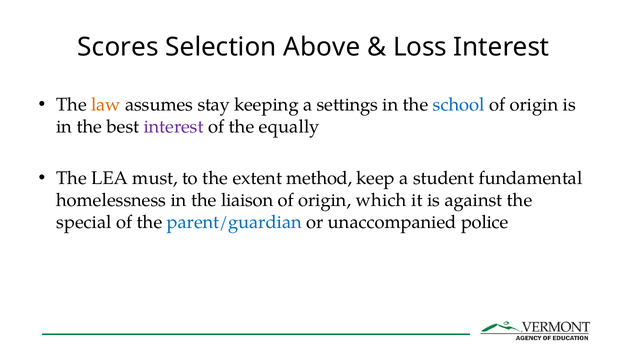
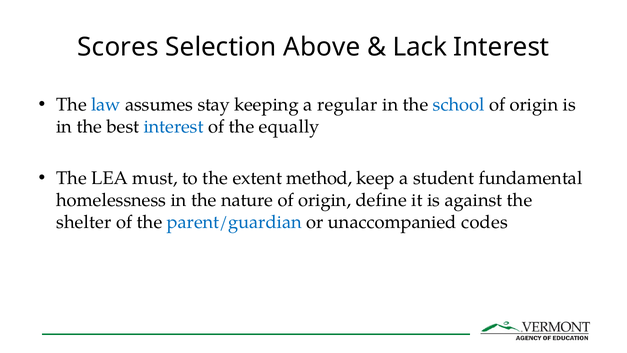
Loss: Loss -> Lack
law colour: orange -> blue
settings: settings -> regular
interest at (174, 127) colour: purple -> blue
liaison: liaison -> nature
which: which -> define
special: special -> shelter
police: police -> codes
